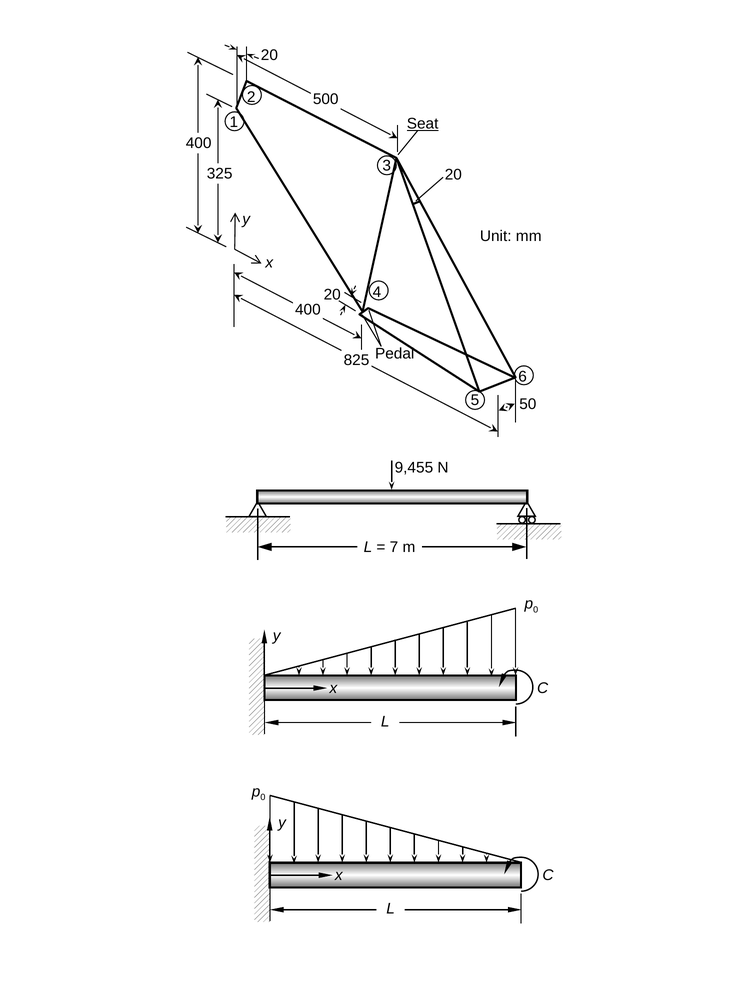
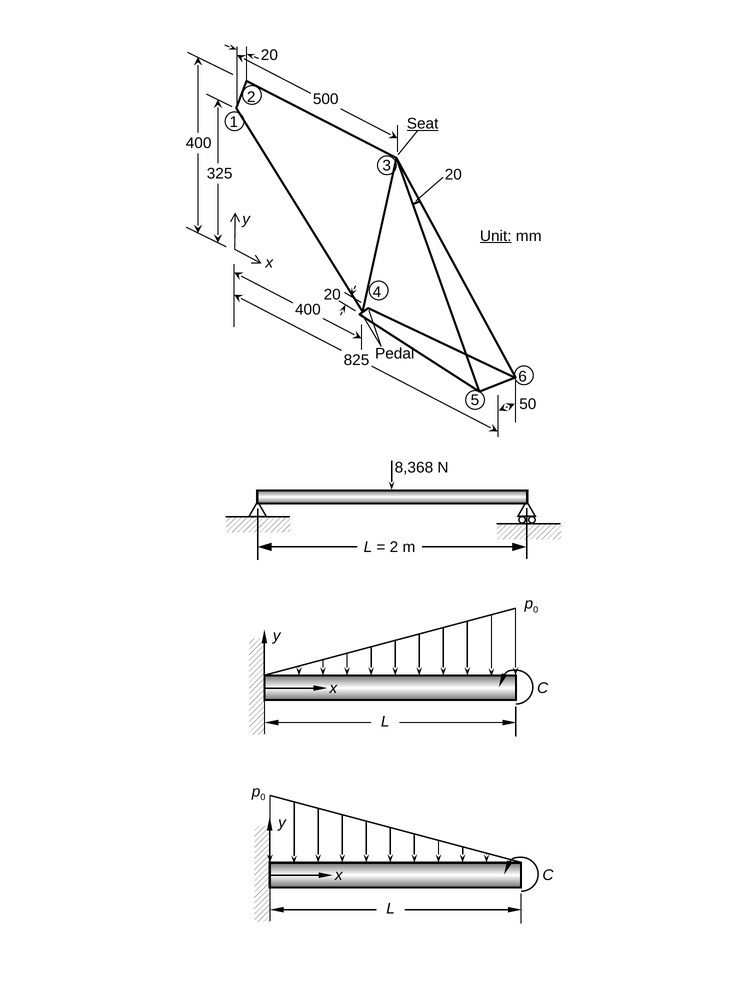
Unit underline: none -> present
9,455: 9,455 -> 8,368
7 at (394, 547): 7 -> 2
